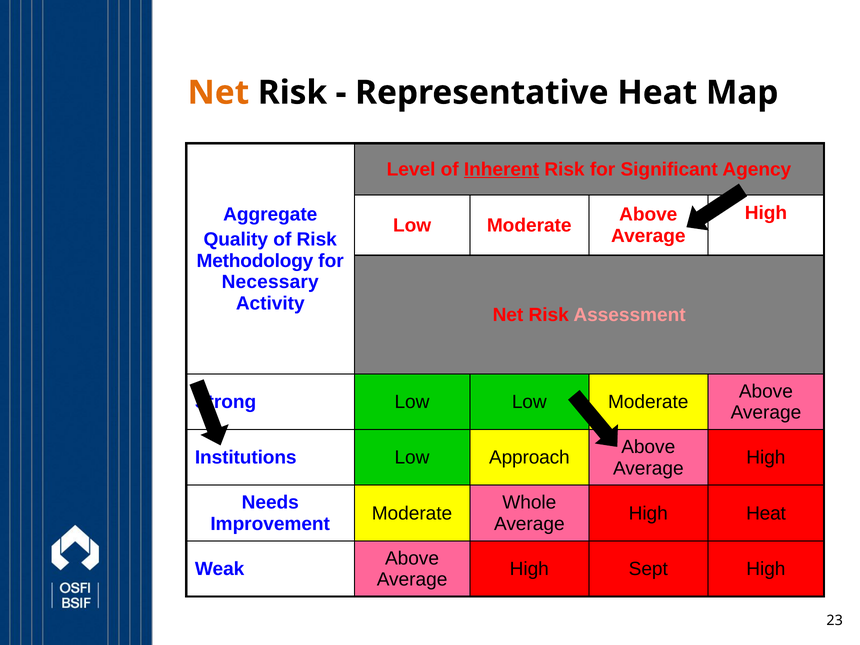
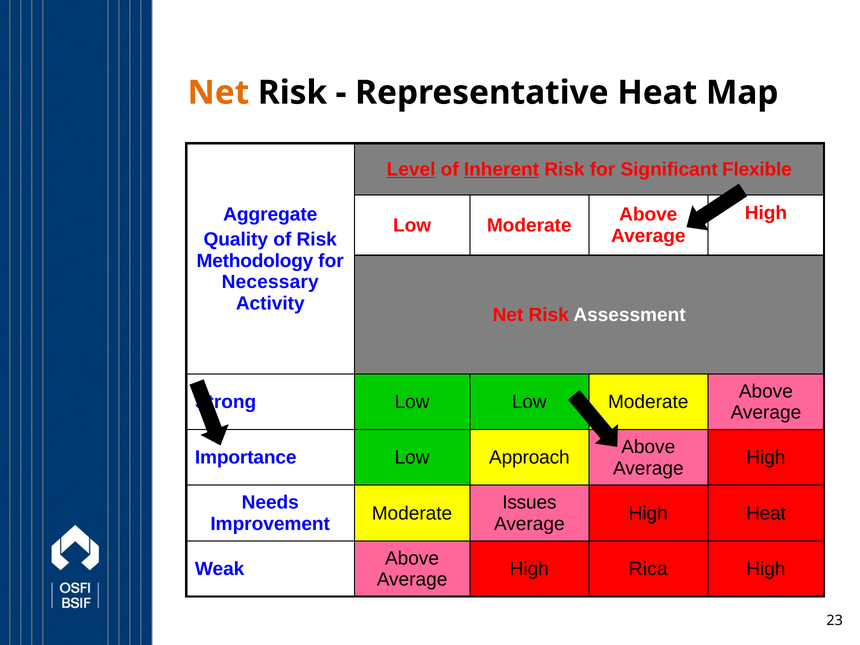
Level underline: none -> present
Agency: Agency -> Flexible
Assessment colour: pink -> white
Institutions: Institutions -> Importance
Whole: Whole -> Issues
Sept: Sept -> Rica
